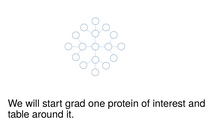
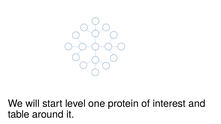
grad: grad -> level
